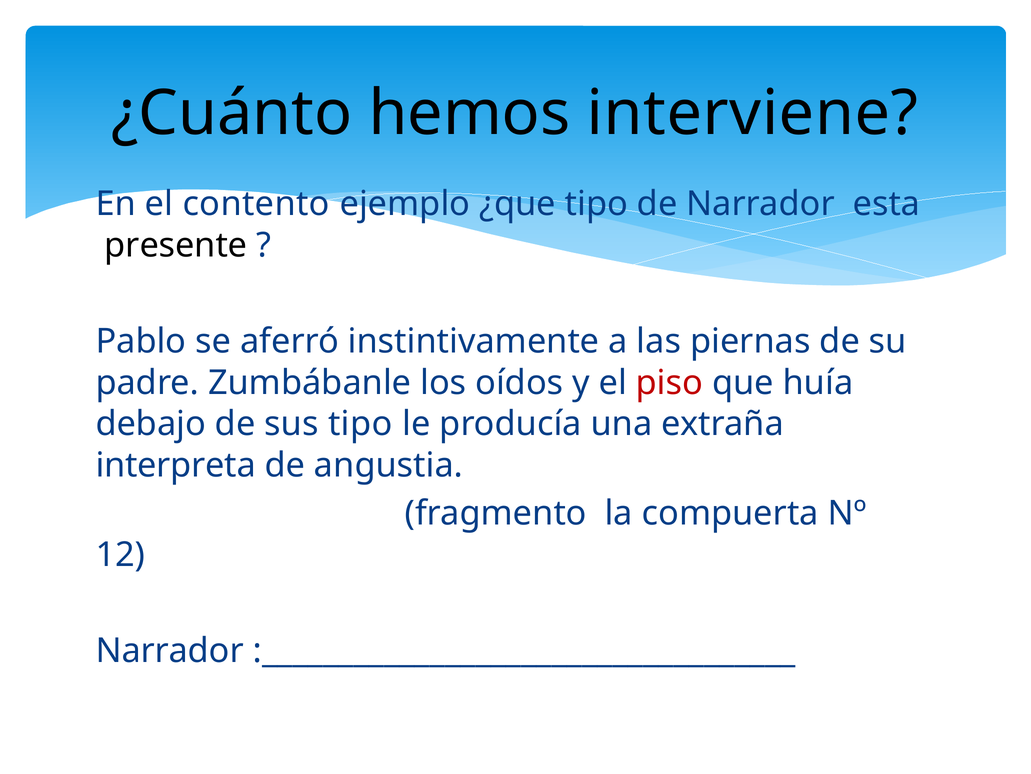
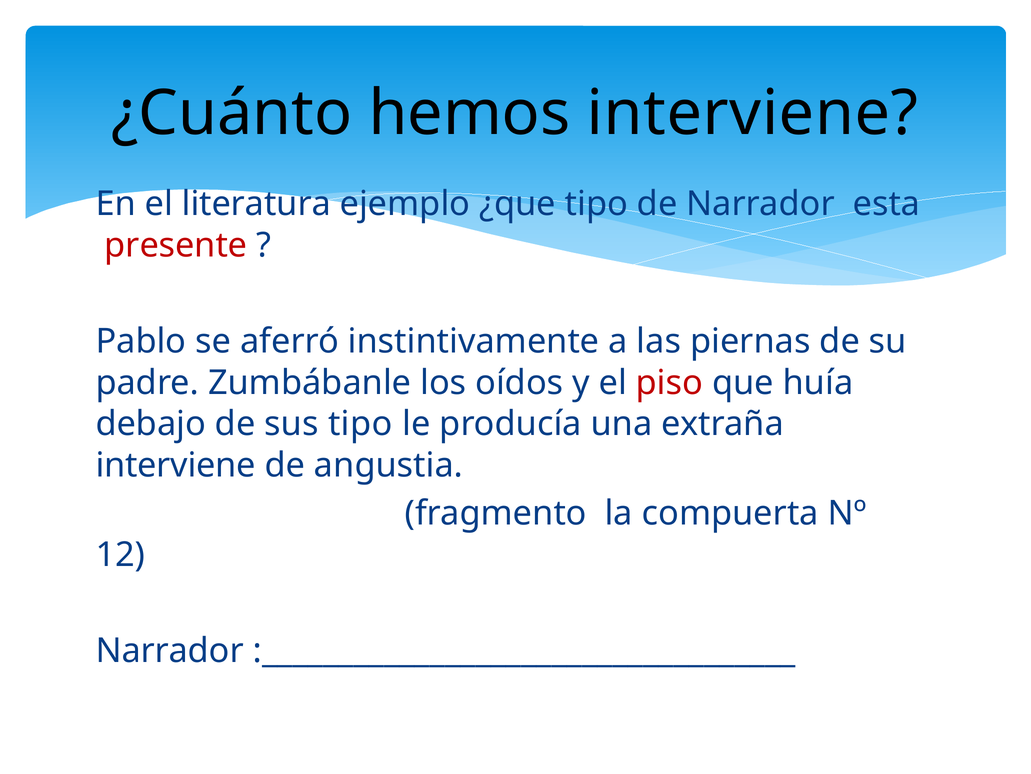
contento: contento -> literatura
presente colour: black -> red
interpreta at (176, 465): interpreta -> interviene
